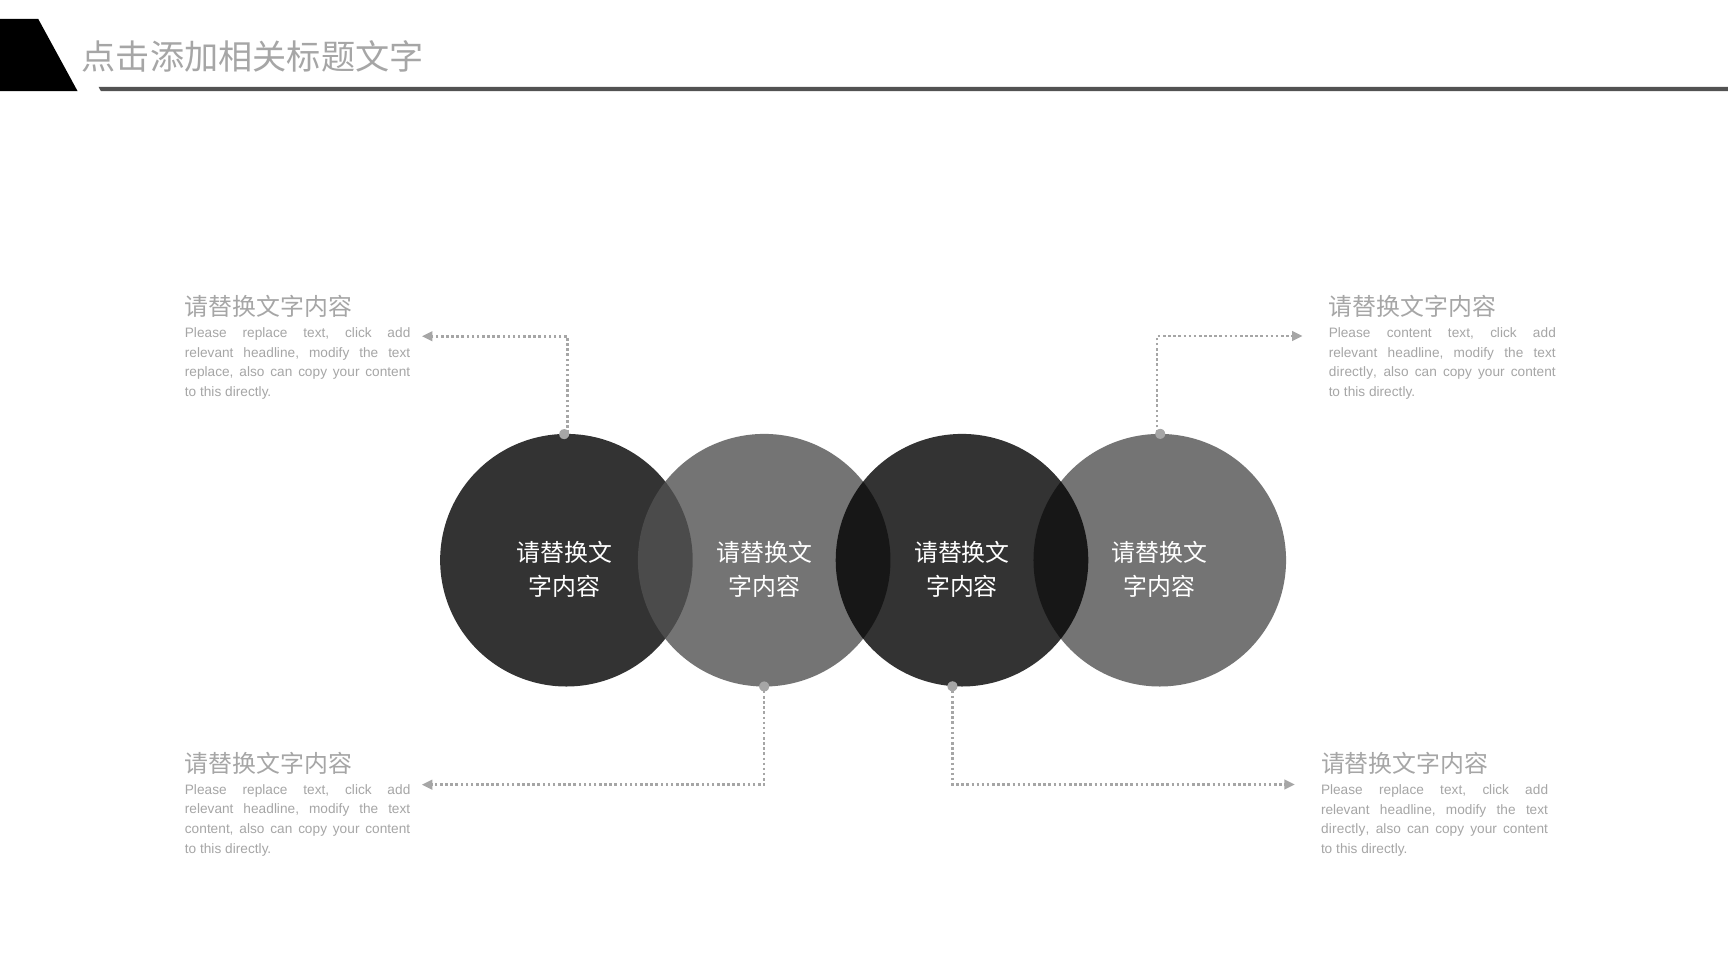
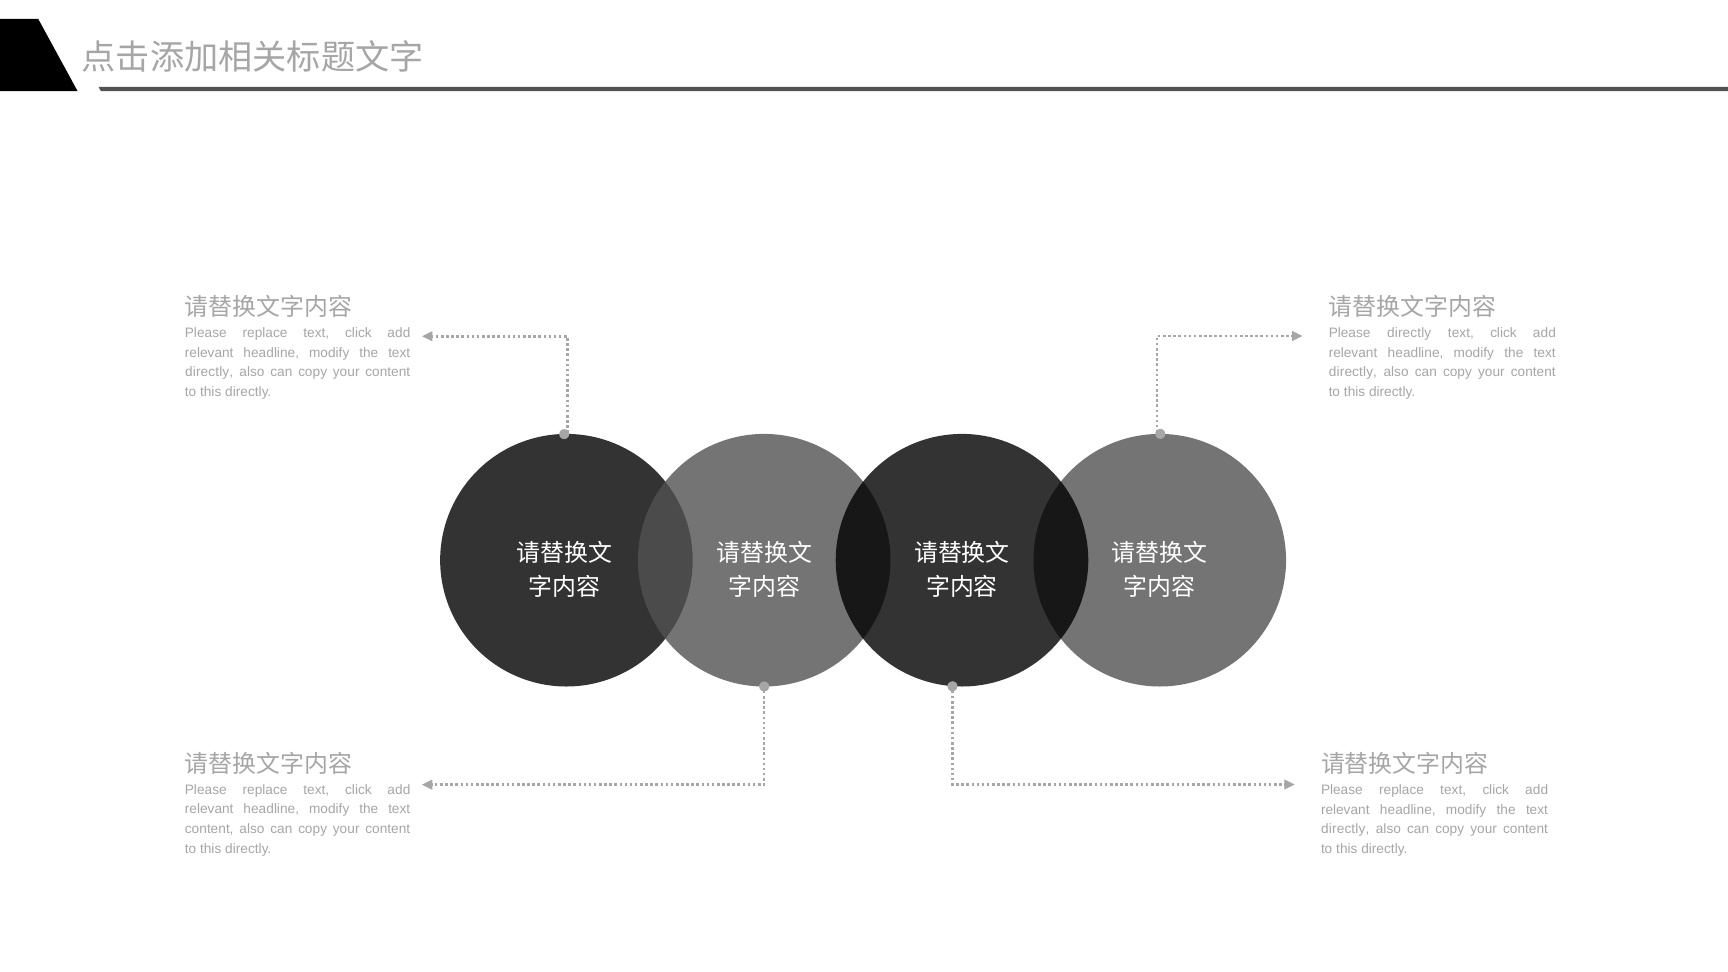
Please content: content -> directly
replace at (209, 372): replace -> directly
